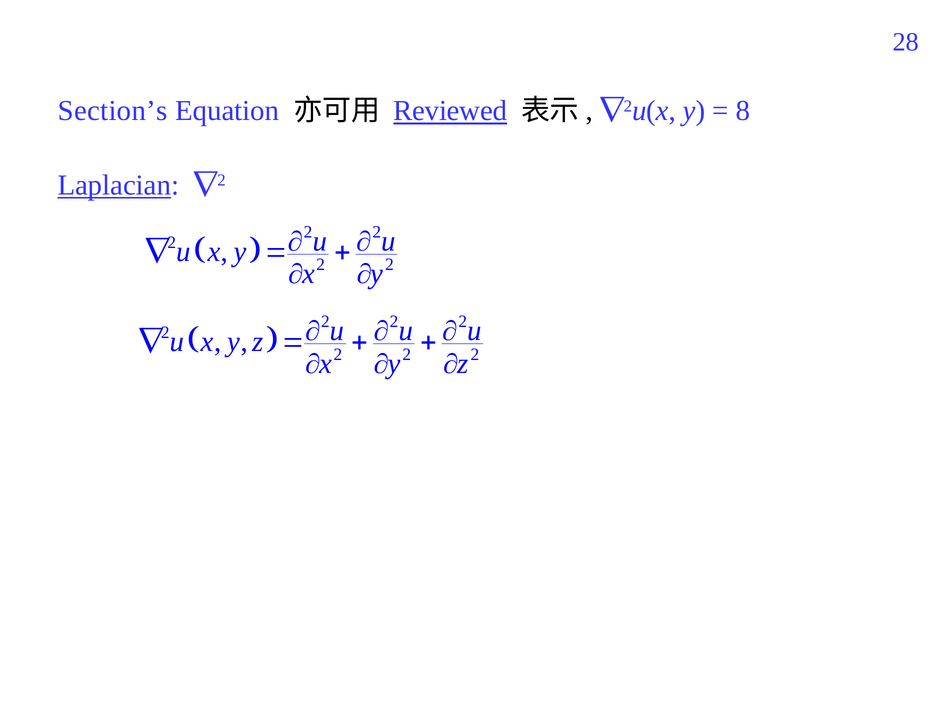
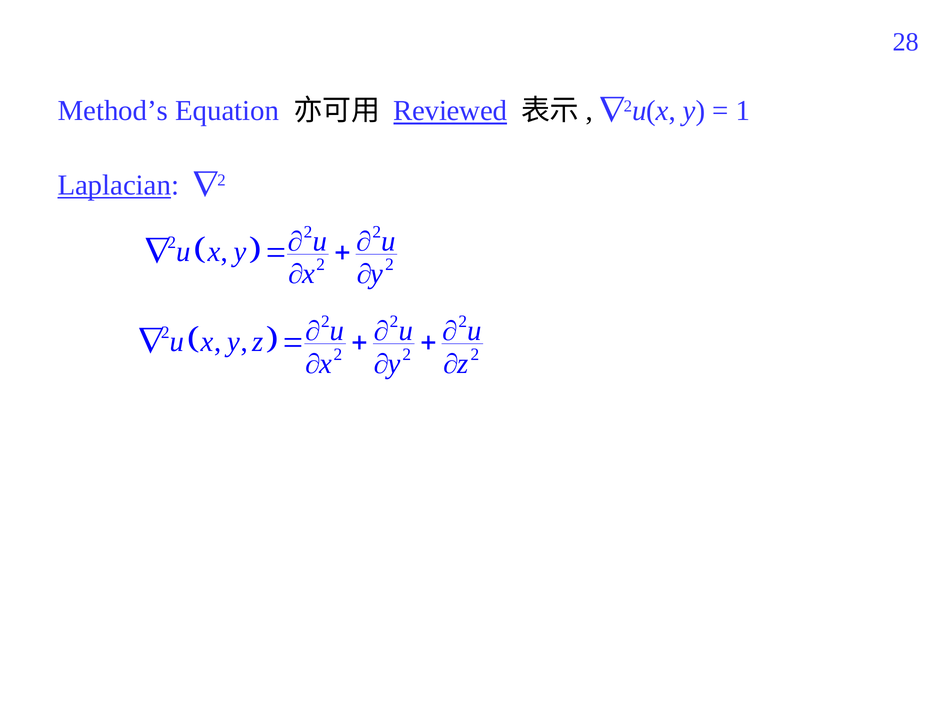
Section’s: Section’s -> Method’s
8: 8 -> 1
